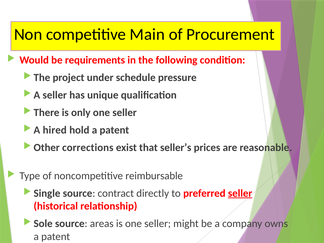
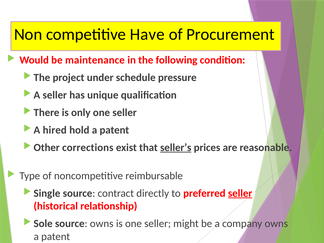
Main: Main -> Have
requirements: requirements -> maintenance
seller’s underline: none -> present
source areas: areas -> owns
